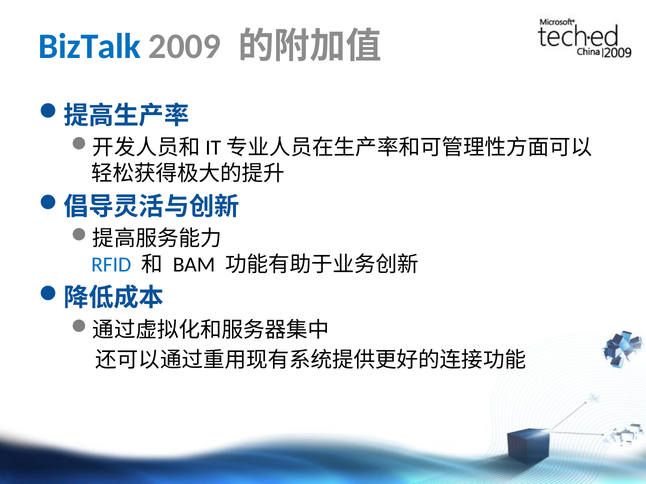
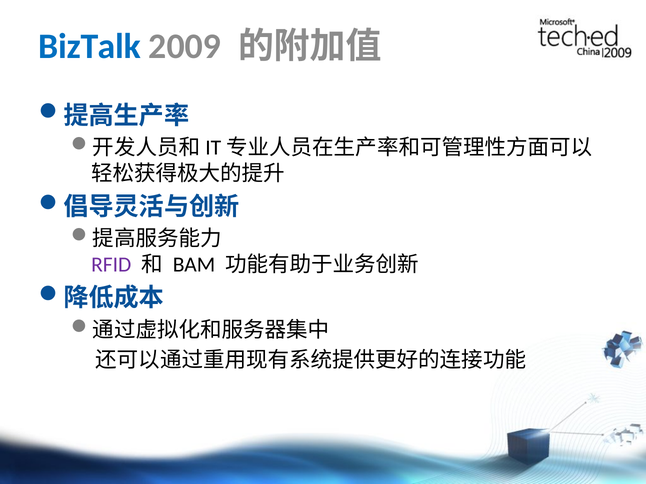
RFID colour: blue -> purple
